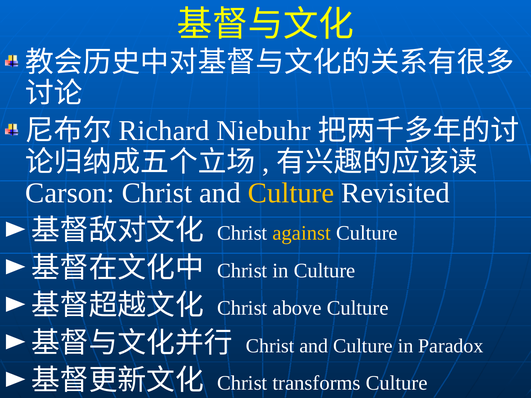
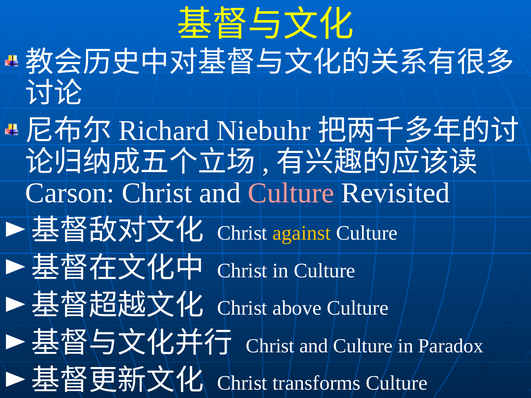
Culture at (291, 193) colour: yellow -> pink
